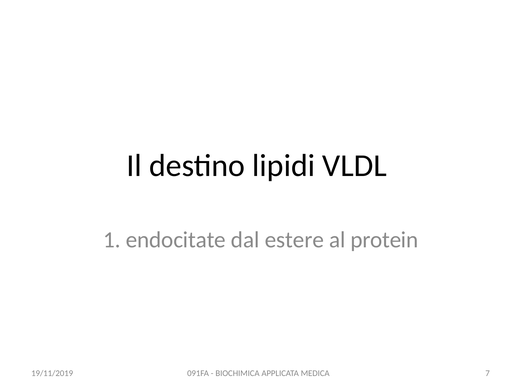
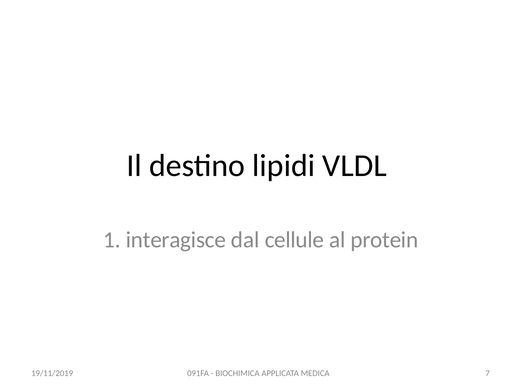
endocitate: endocitate -> interagisce
estere: estere -> cellule
